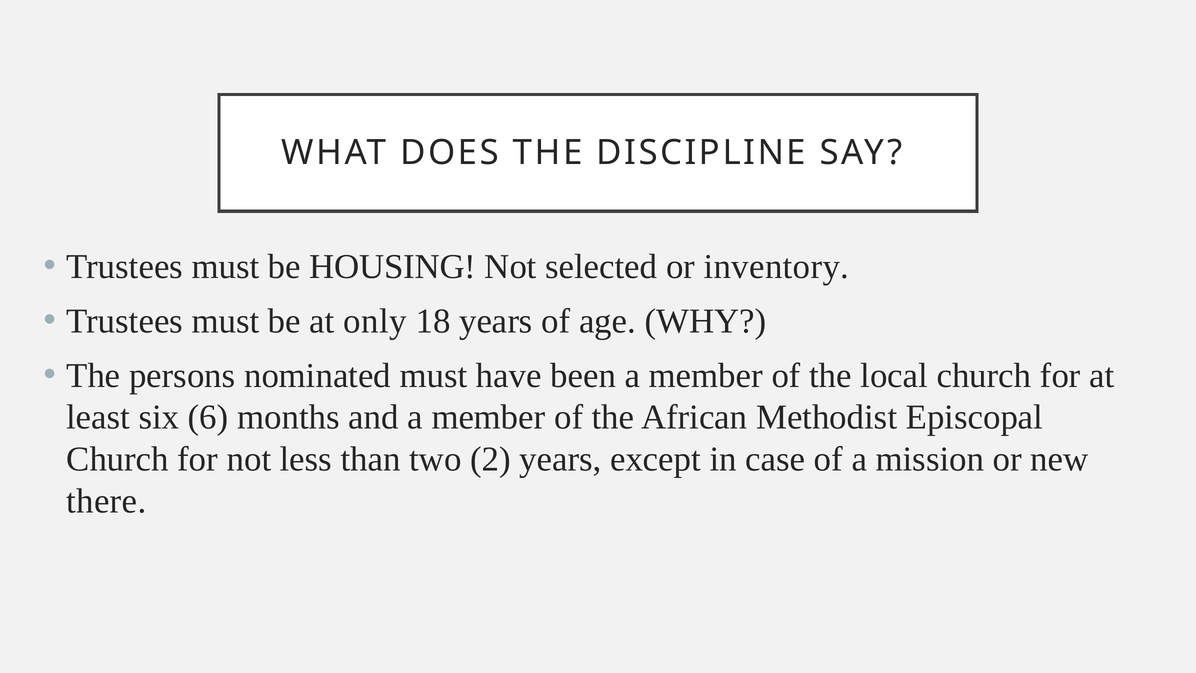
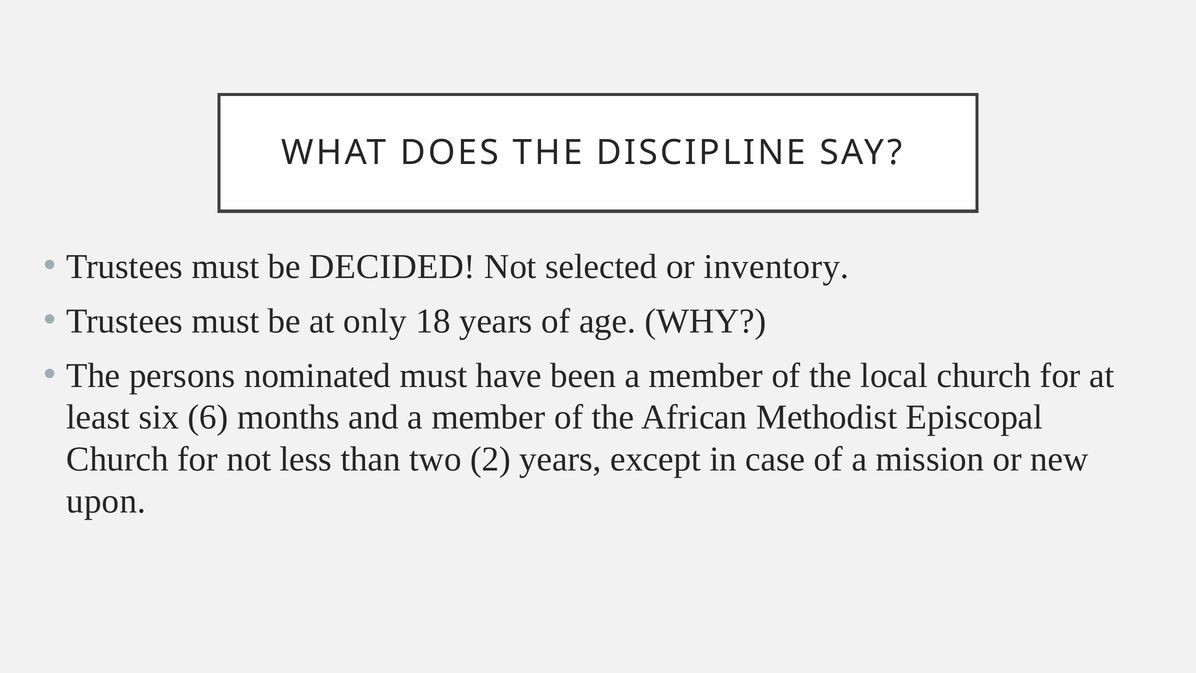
HOUSING: HOUSING -> DECIDED
there: there -> upon
